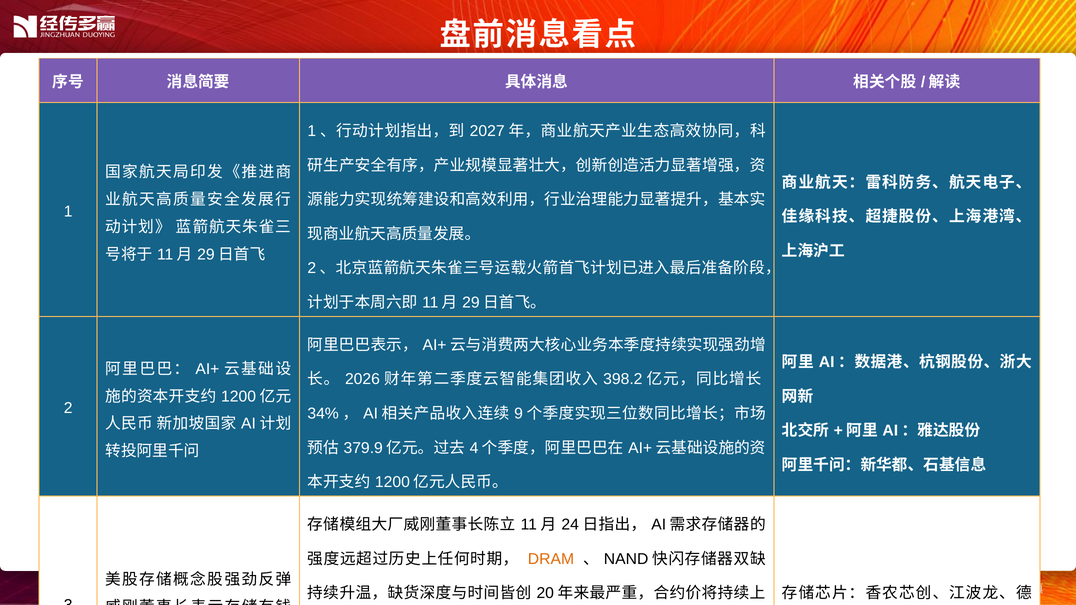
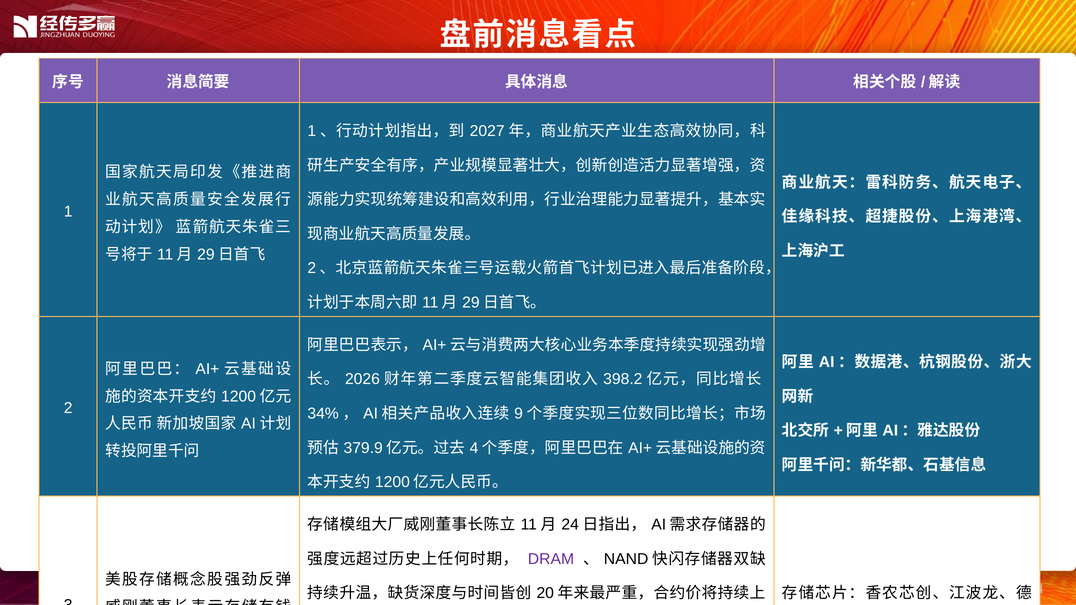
DRAM at (551, 559) colour: orange -> purple
